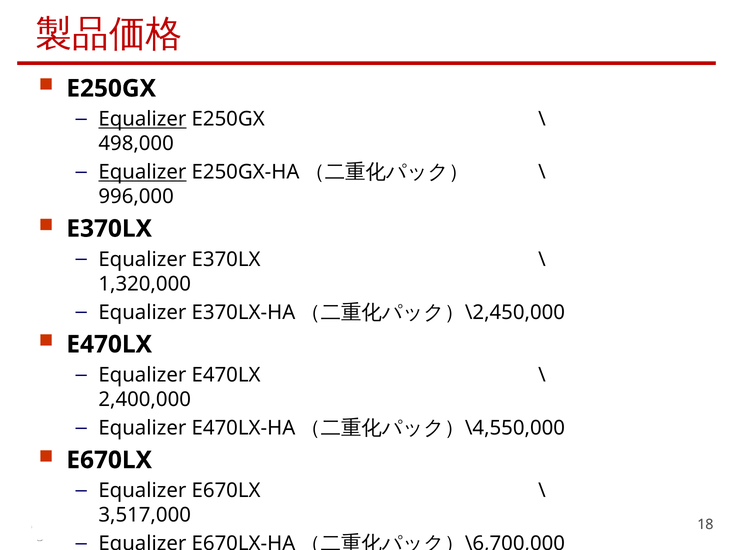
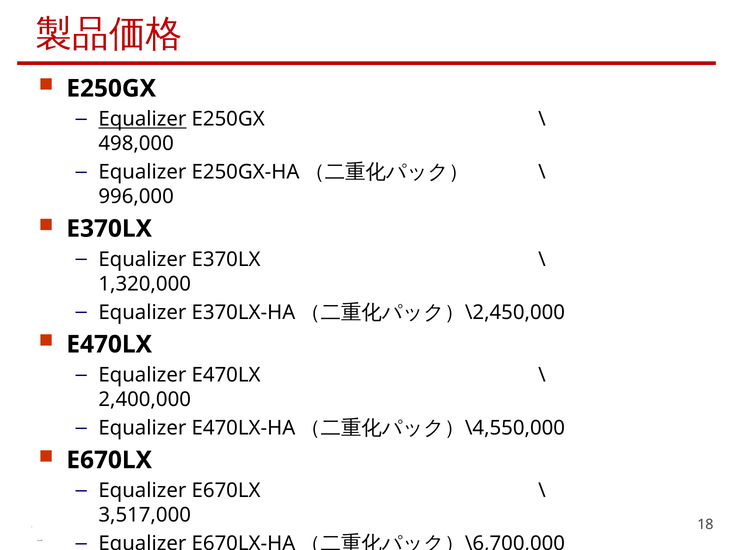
Equalizer at (142, 172) underline: present -> none
